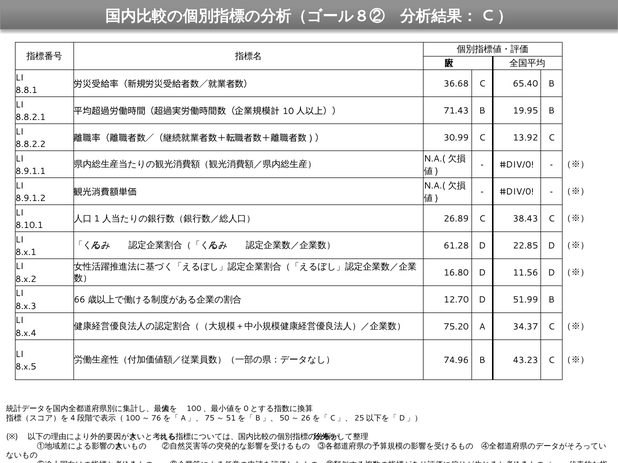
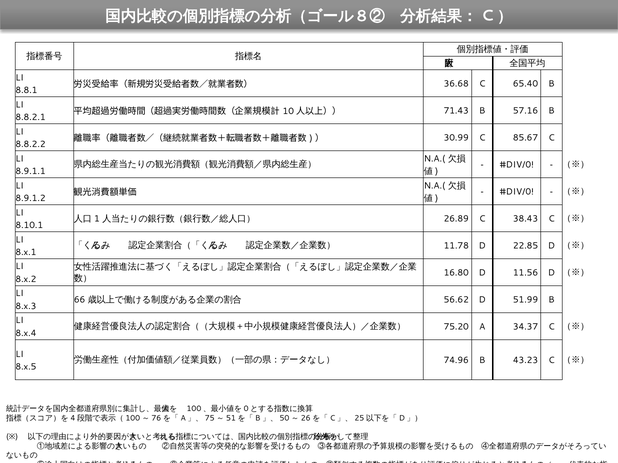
19.95: 19.95 -> 57.16
13.92: 13.92 -> 85.67
61.28: 61.28 -> 11.78
12.70: 12.70 -> 56.62
